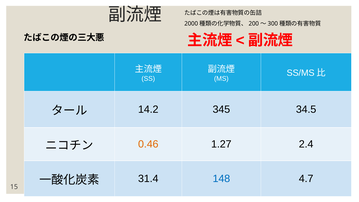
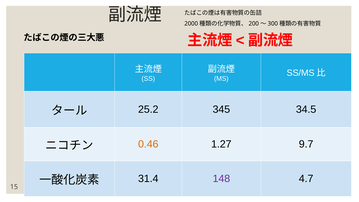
14.2: 14.2 -> 25.2
2.4: 2.4 -> 9.7
148 colour: blue -> purple
